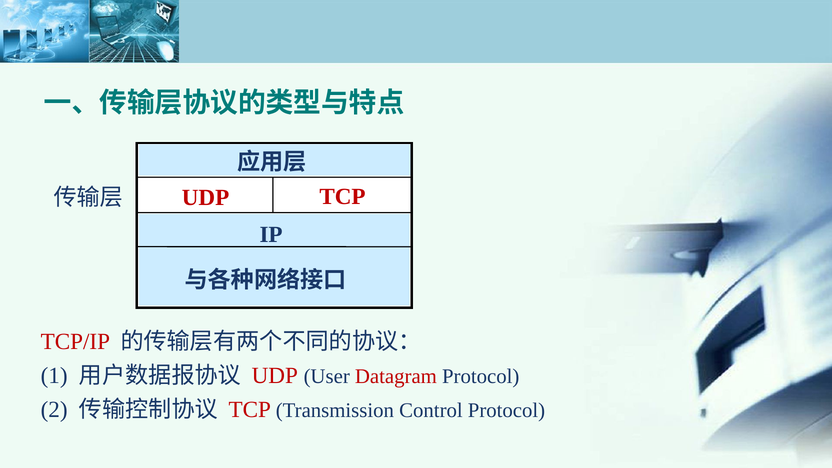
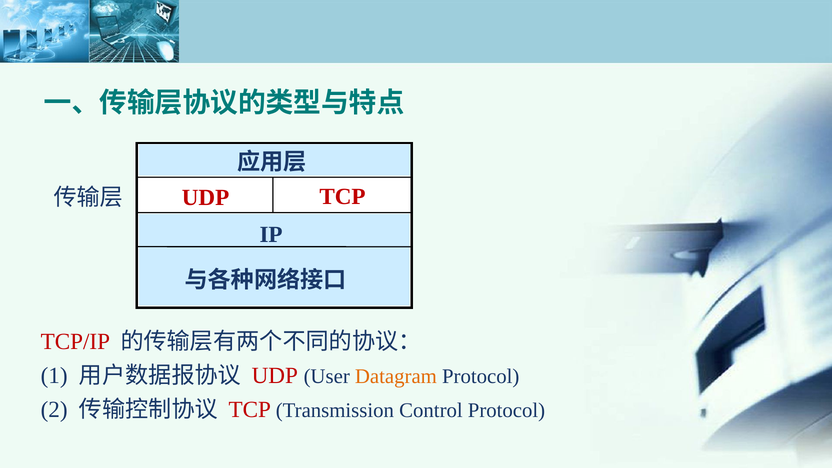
Datagram colour: red -> orange
